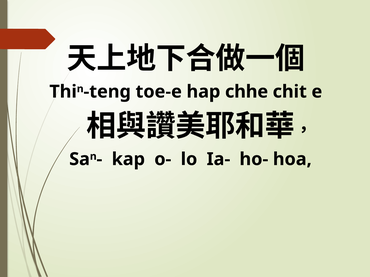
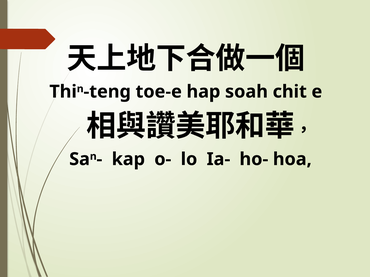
chhe: chhe -> soah
